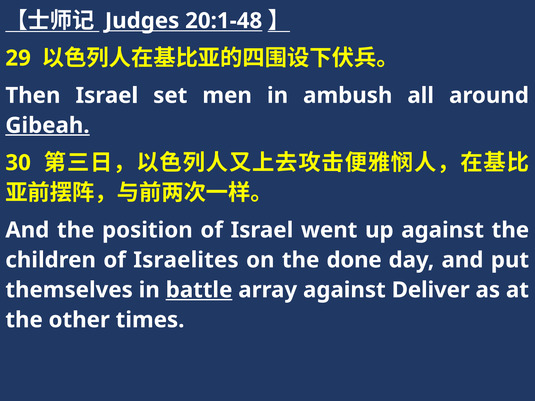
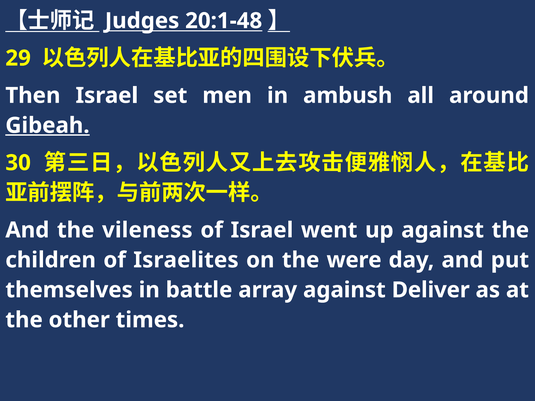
position: position -> vileness
done: done -> were
battle underline: present -> none
